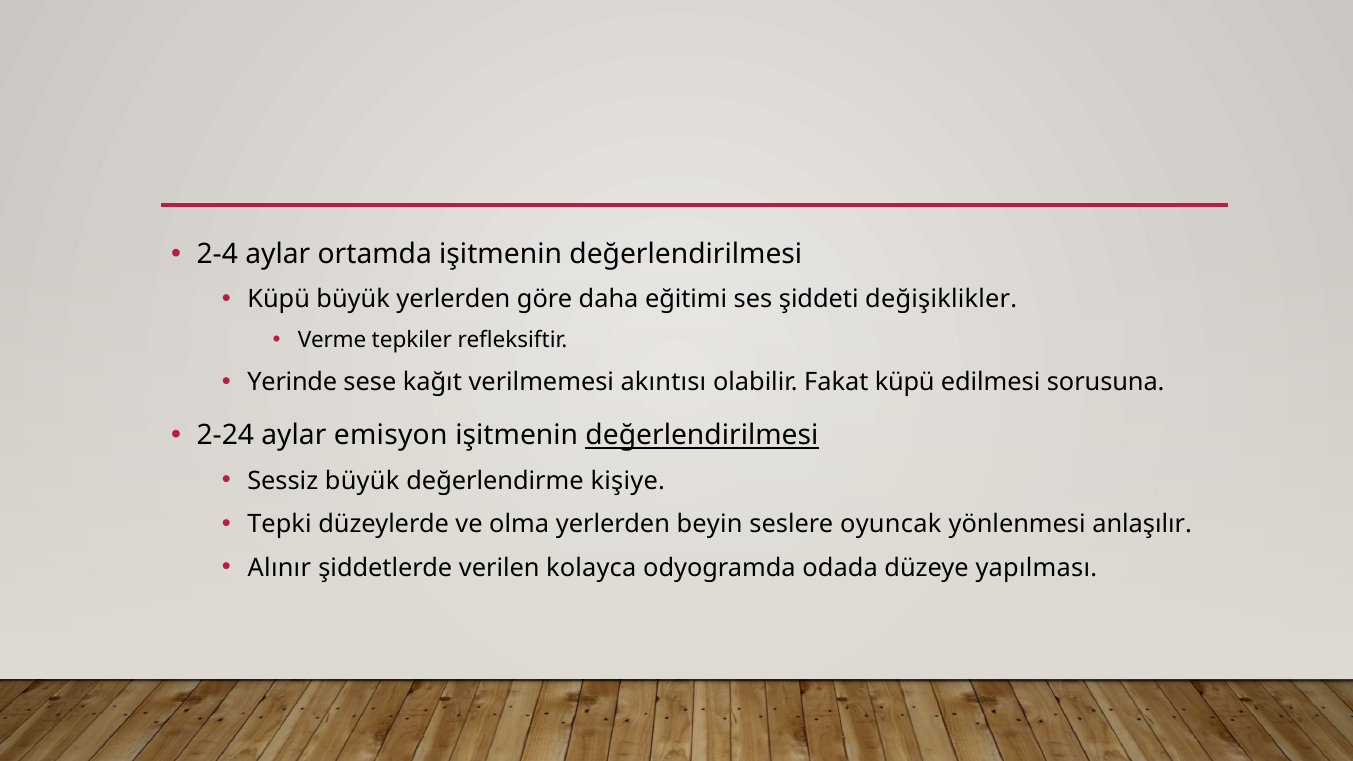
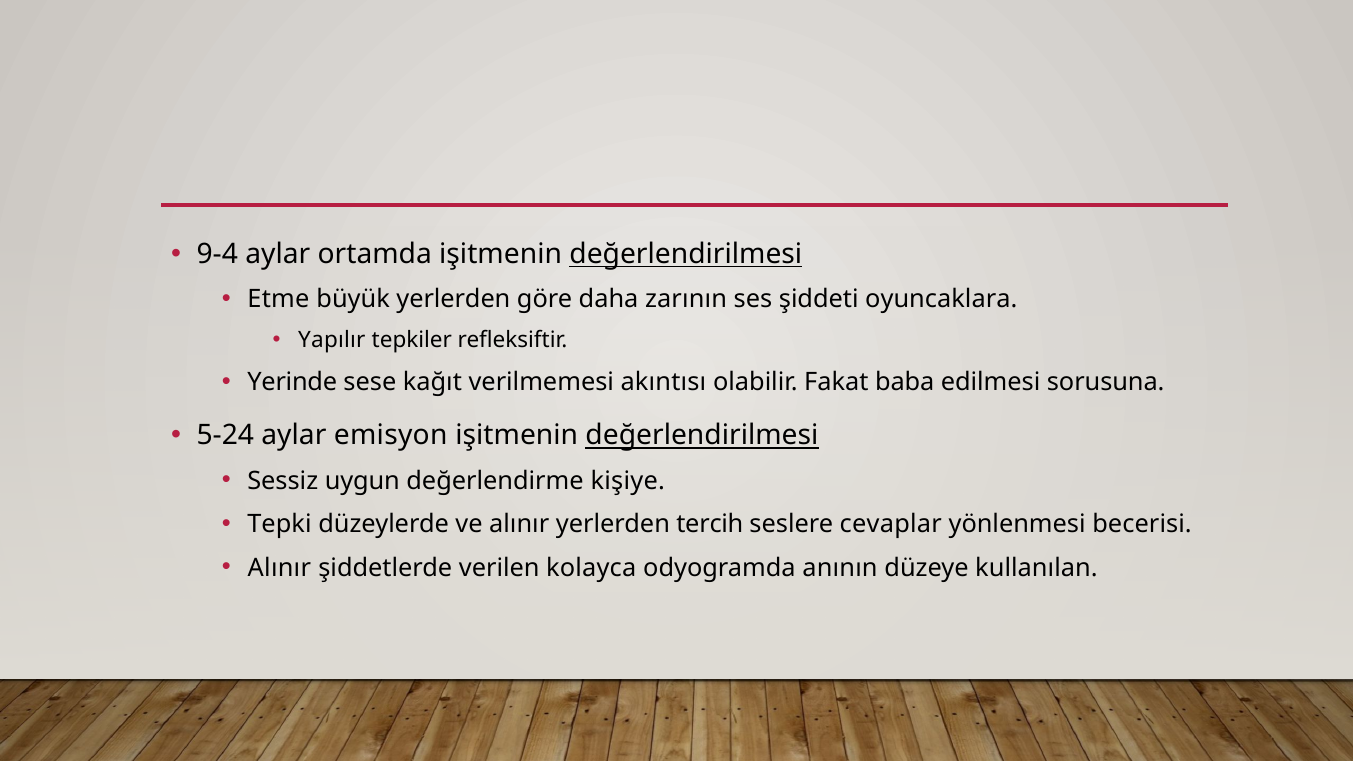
2-4: 2-4 -> 9-4
değerlendirilmesi at (686, 254) underline: none -> present
Küpü at (279, 299): Küpü -> Etme
eğitimi: eğitimi -> zarının
değişiklikler: değişiklikler -> oyuncaklara
Verme: Verme -> Yapılır
Fakat küpü: küpü -> baba
2-24: 2-24 -> 5-24
Sessiz büyük: büyük -> uygun
ve olma: olma -> alınır
beyin: beyin -> tercih
oyuncak: oyuncak -> cevaplar
anlaşılır: anlaşılır -> becerisi
odada: odada -> anının
yapılması: yapılması -> kullanılan
